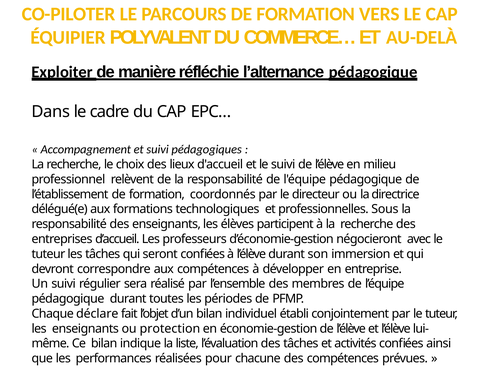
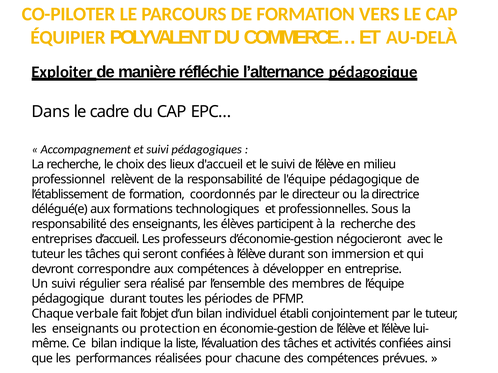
déclare: déclare -> verbale
